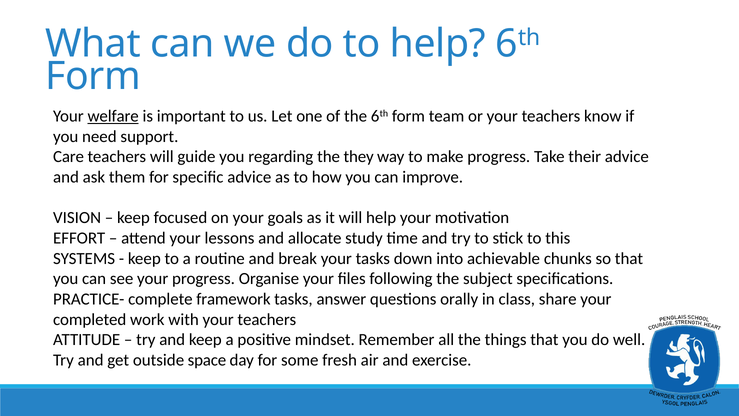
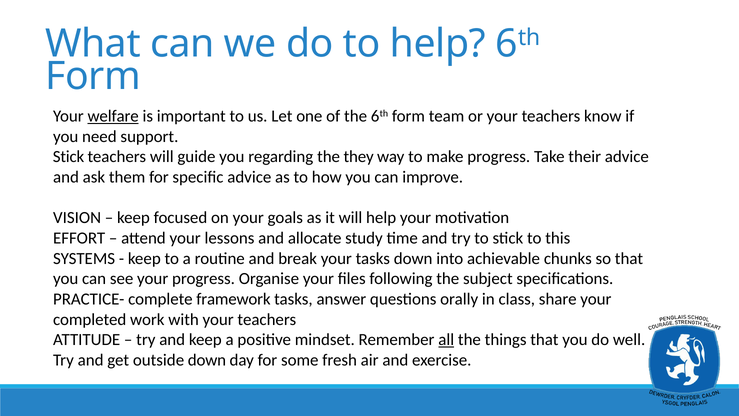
Care at (69, 157): Care -> Stick
all underline: none -> present
outside space: space -> down
